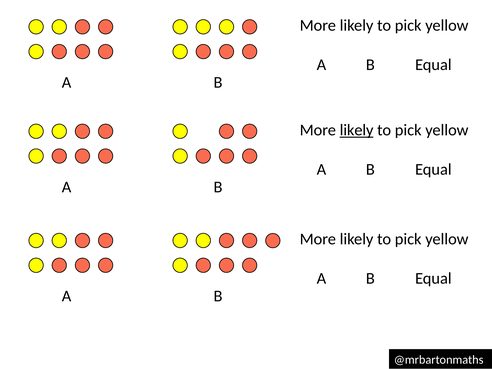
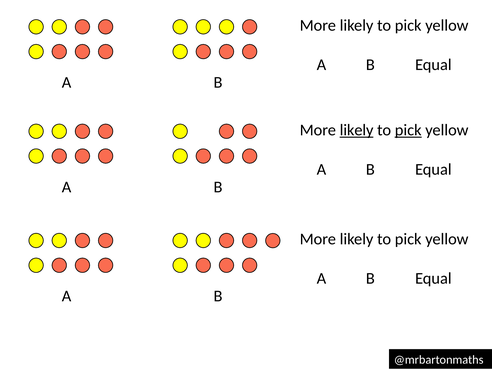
pick at (408, 130) underline: none -> present
